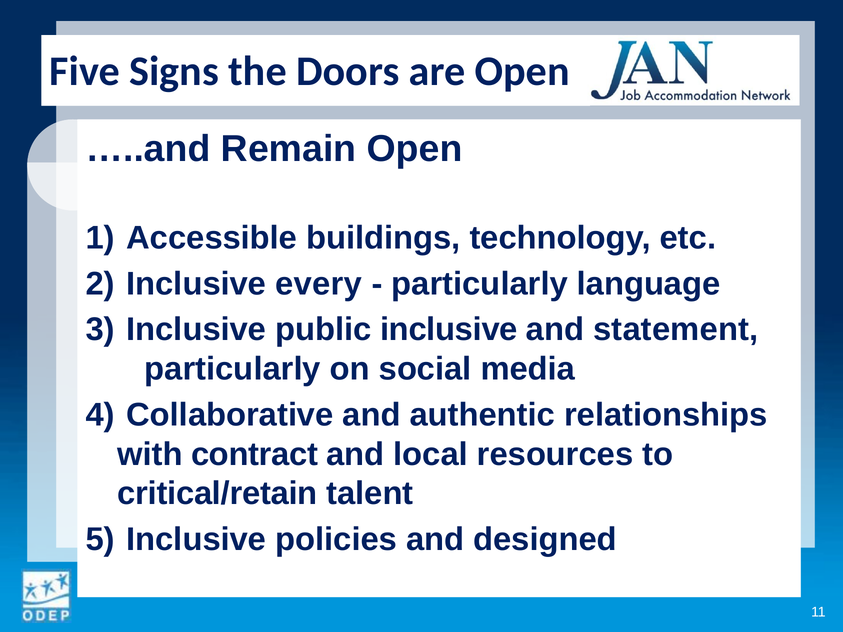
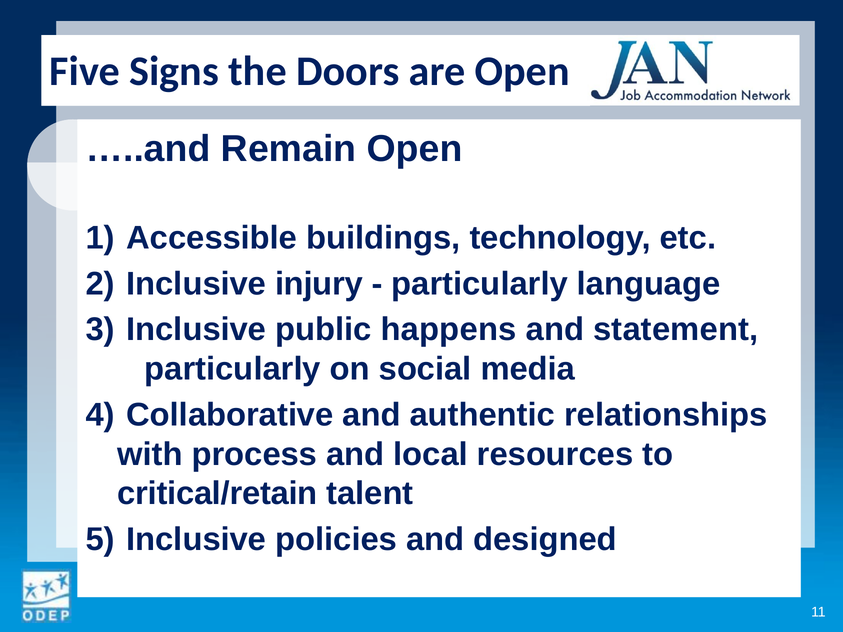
every: every -> injury
public inclusive: inclusive -> happens
contract: contract -> process
